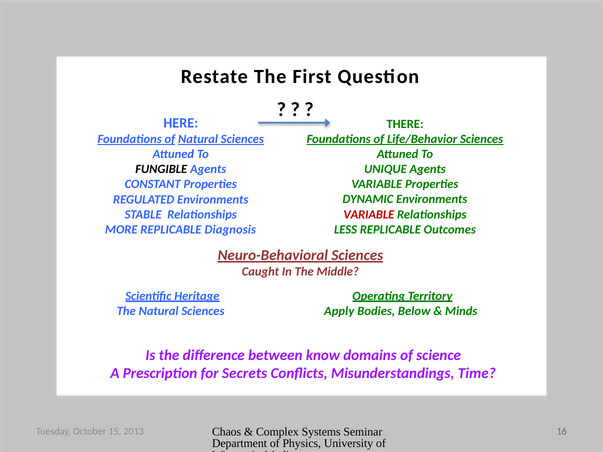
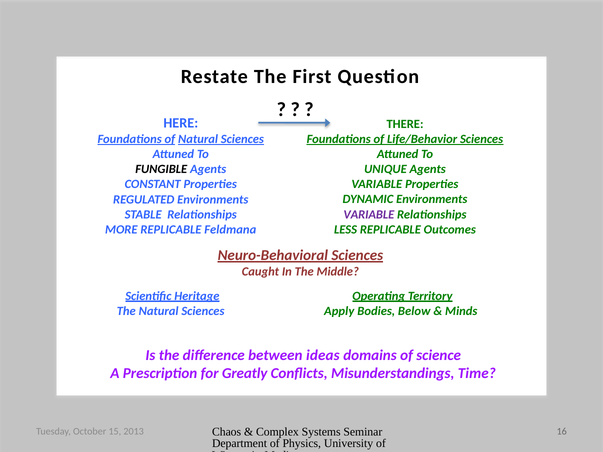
VARIABLE at (369, 215) colour: red -> purple
Diagnosis: Diagnosis -> Feldmana
know: know -> ideas
Secrets: Secrets -> Greatly
